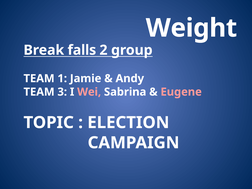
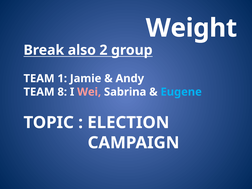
falls: falls -> also
3: 3 -> 8
Eugene colour: pink -> light blue
